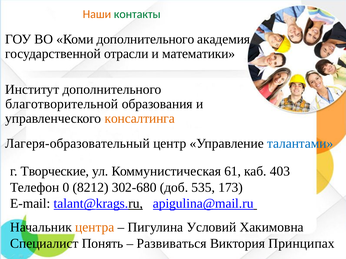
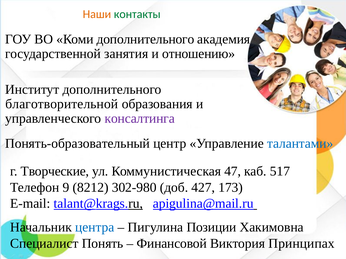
отрасли: отрасли -> занятия
математики: математики -> отношению
консалтинга colour: orange -> purple
Лагеря-образовательный: Лагеря-образовательный -> Понять-образовательный
61: 61 -> 47
403: 403 -> 517
0: 0 -> 9
302-680: 302-680 -> 302-980
535: 535 -> 427
центра colour: orange -> blue
Условий: Условий -> Позиции
Развиваться: Развиваться -> Финансовой
